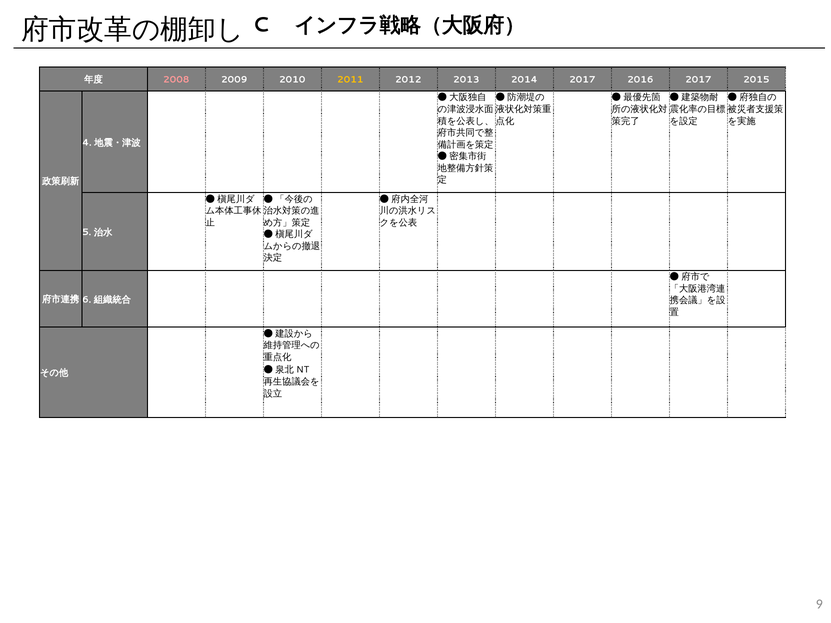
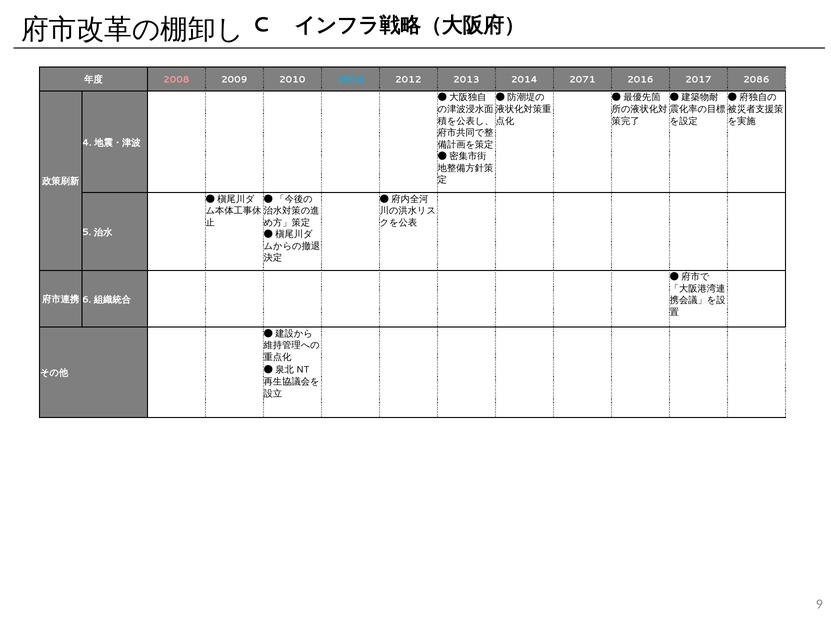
2011 colour: yellow -> light blue
2014 2017: 2017 -> 2071
2015: 2015 -> 2086
